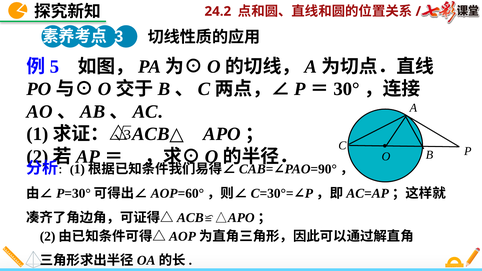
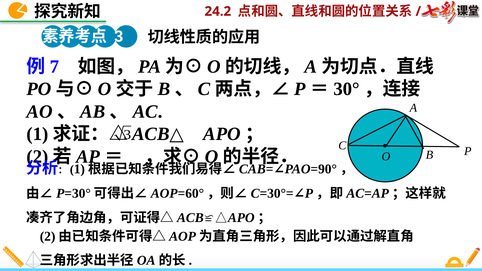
5: 5 -> 7
